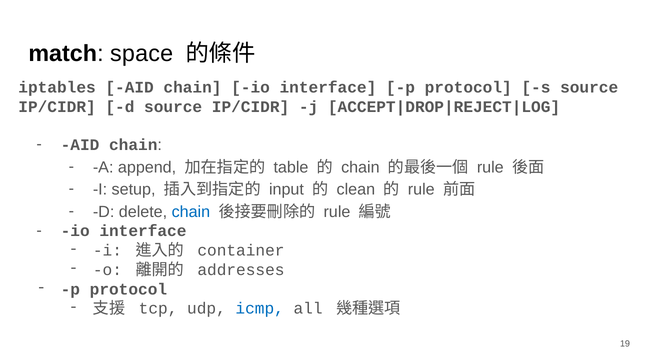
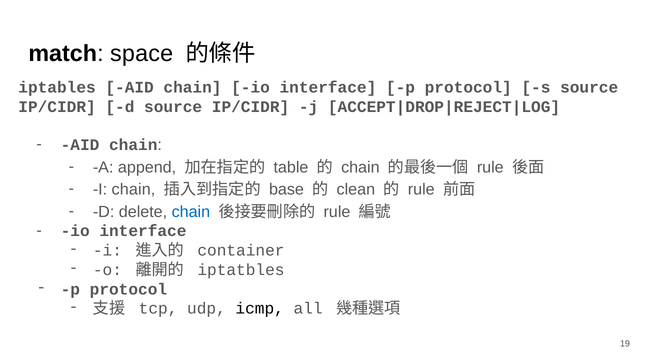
I setup: setup -> chain
input: input -> base
addresses: addresses -> iptatbles
icmp colour: blue -> black
